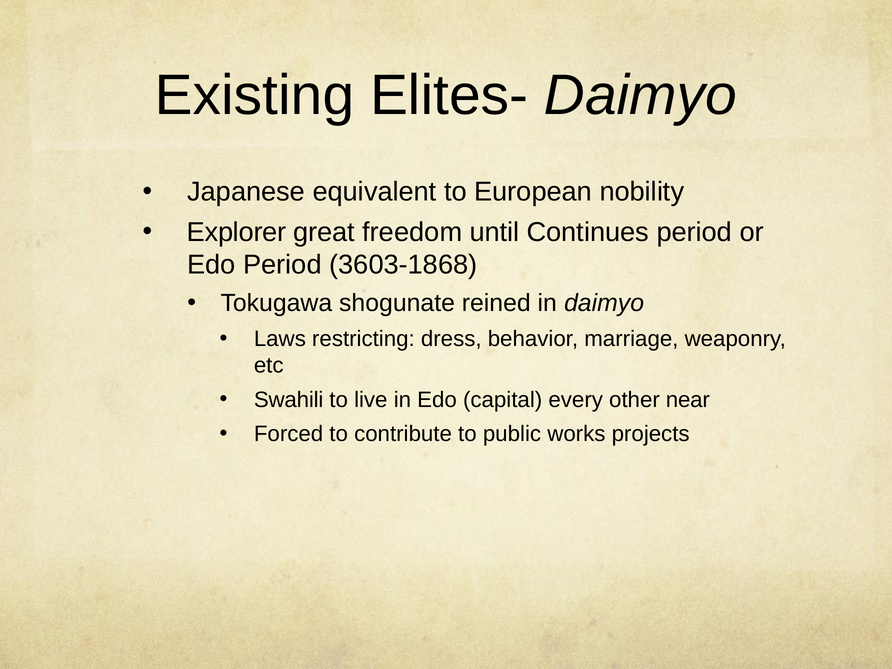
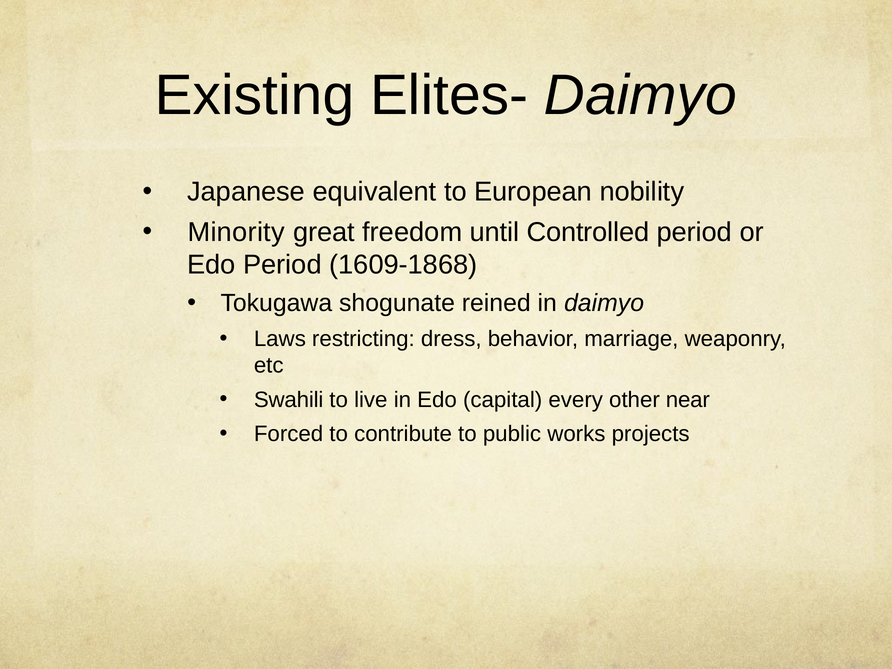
Explorer: Explorer -> Minority
Continues: Continues -> Controlled
3603-1868: 3603-1868 -> 1609-1868
